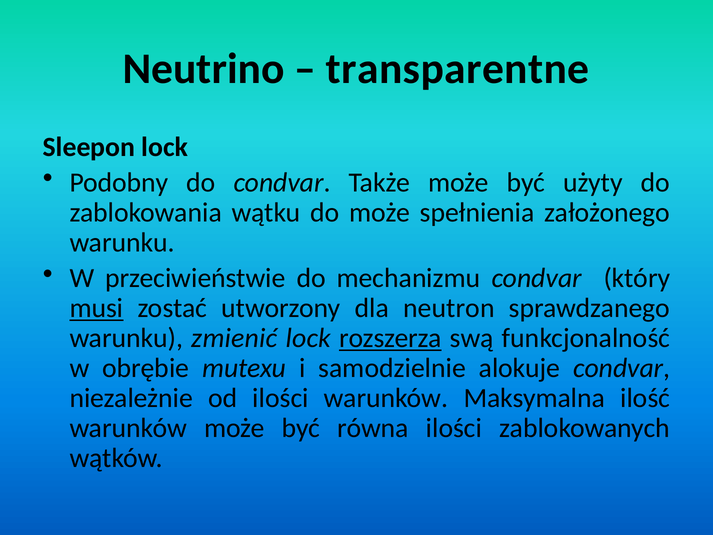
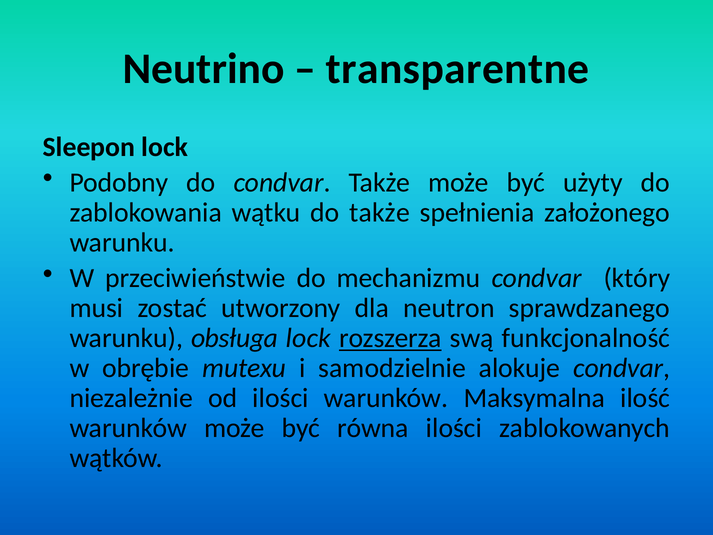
do może: może -> także
musi underline: present -> none
zmienić: zmienić -> obsługa
